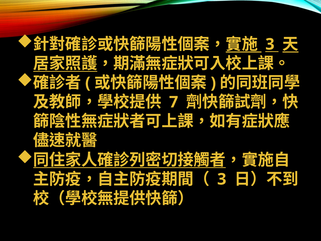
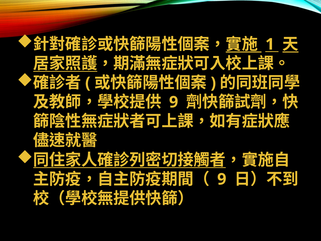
3 at (270, 44): 3 -> 1
7 at (174, 102): 7 -> 9
3 at (222, 179): 3 -> 9
